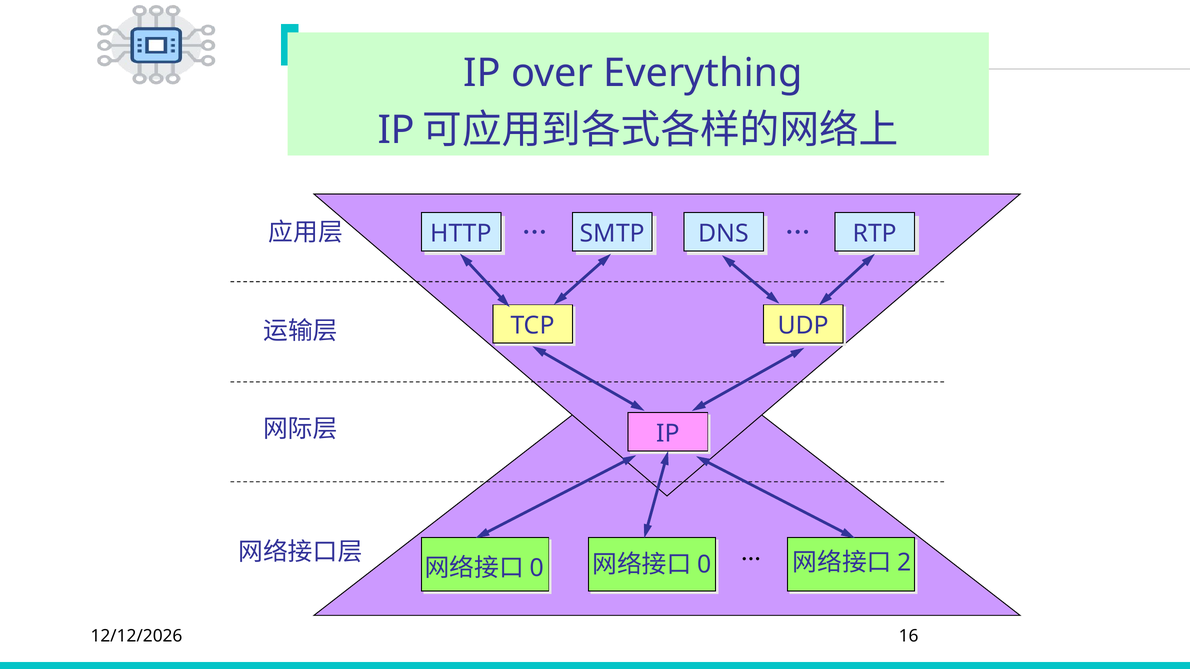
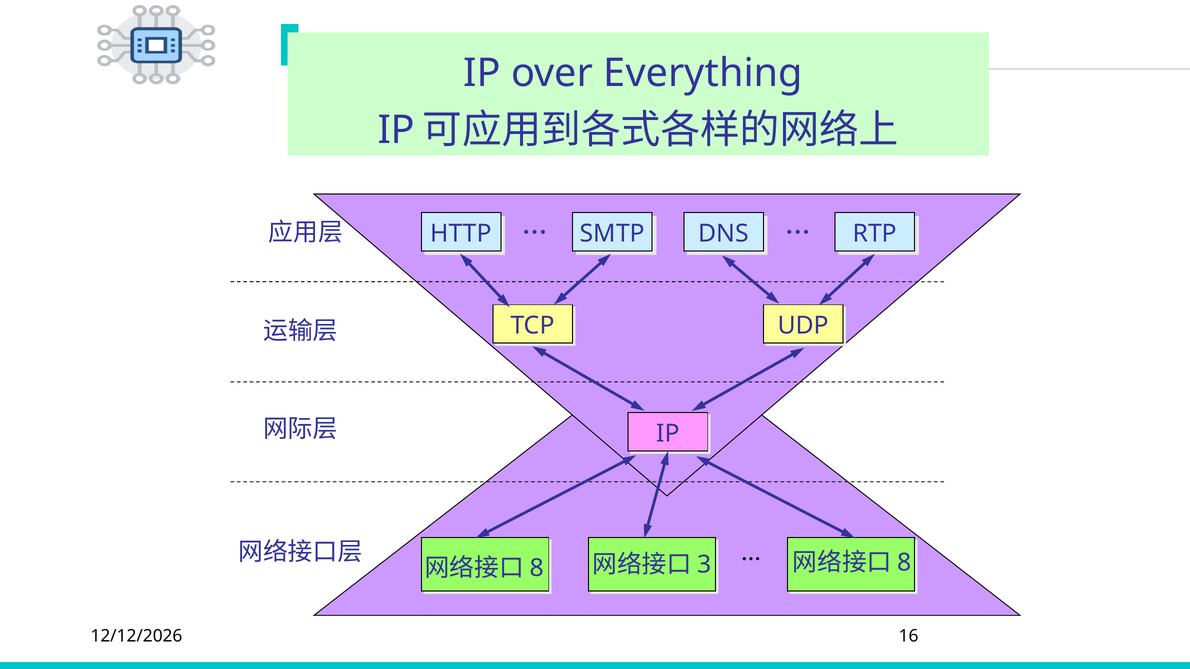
0 at (537, 568): 0 -> 8
0 at (704, 565): 0 -> 3
2 at (904, 563): 2 -> 8
